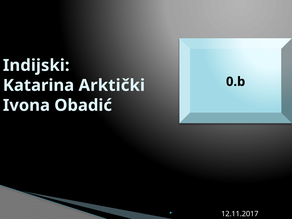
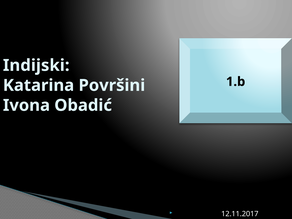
0.b: 0.b -> 1.b
Arktički: Arktički -> Površini
